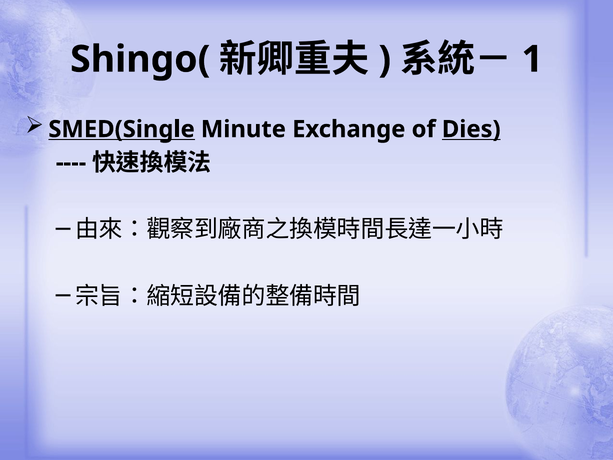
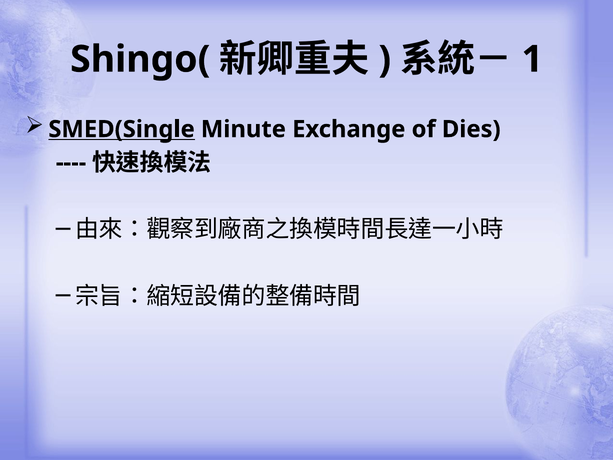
Dies underline: present -> none
